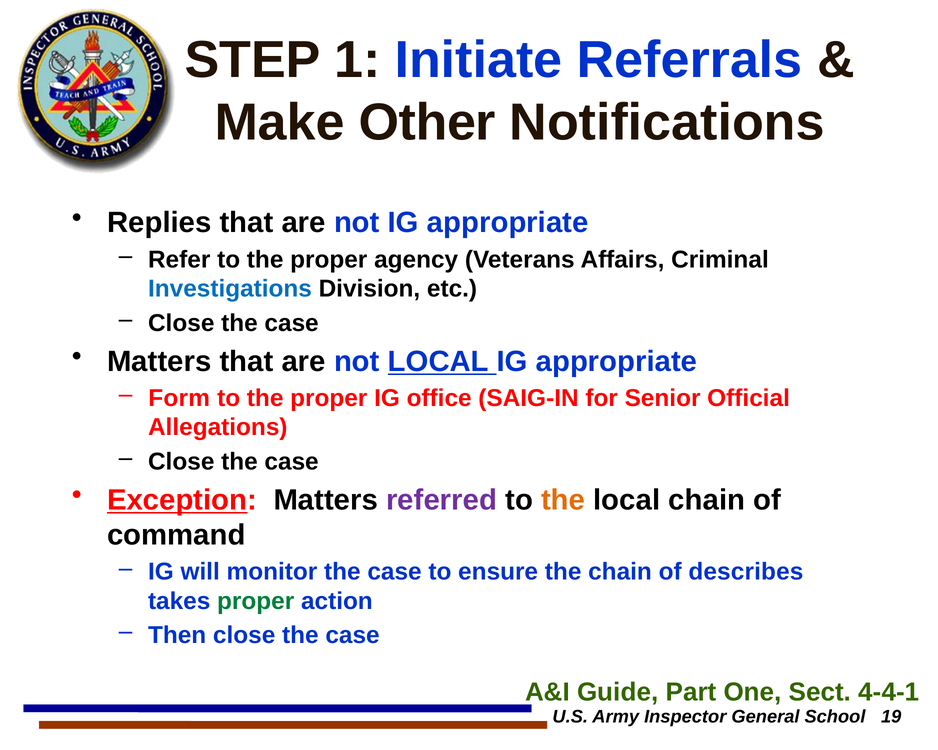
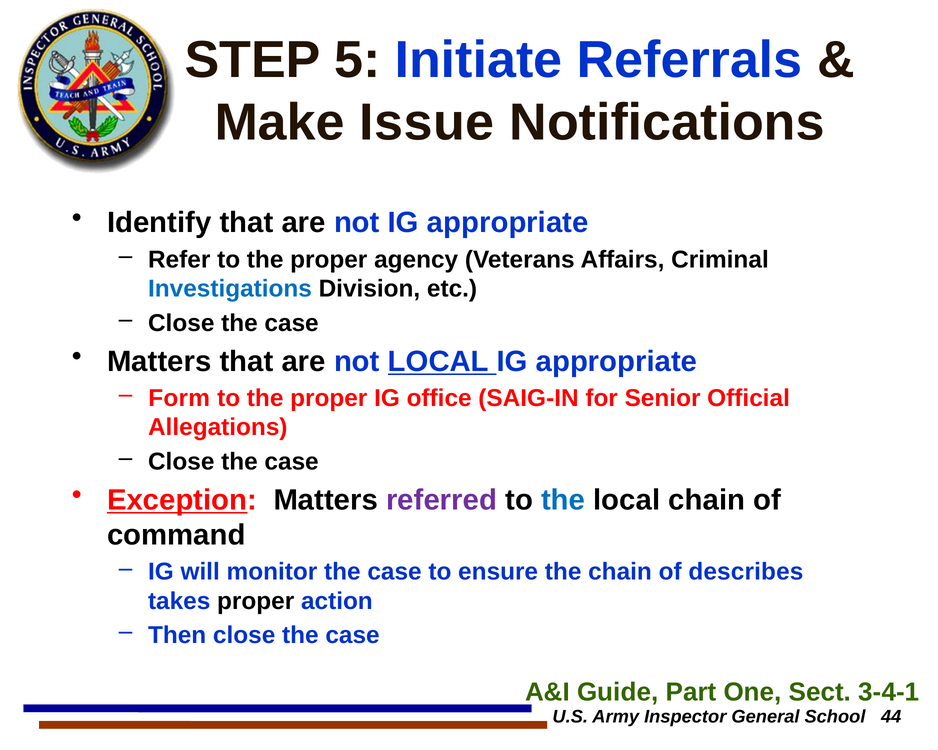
1: 1 -> 5
Other: Other -> Issue
Replies: Replies -> Identify
the at (563, 500) colour: orange -> blue
proper at (256, 602) colour: green -> black
4-4-1: 4-4-1 -> 3-4-1
19: 19 -> 44
